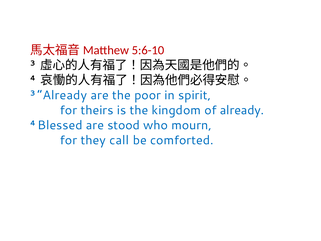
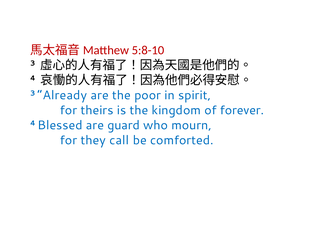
5:6-10: 5:6-10 -> 5:8-10
of already: already -> forever
stood: stood -> guard
